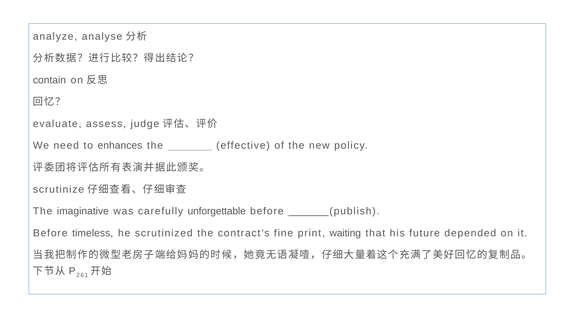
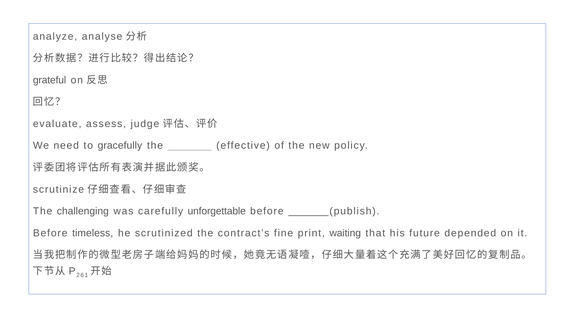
contain: contain -> grateful
enhances: enhances -> gracefully
imaginative: imaginative -> challenging
